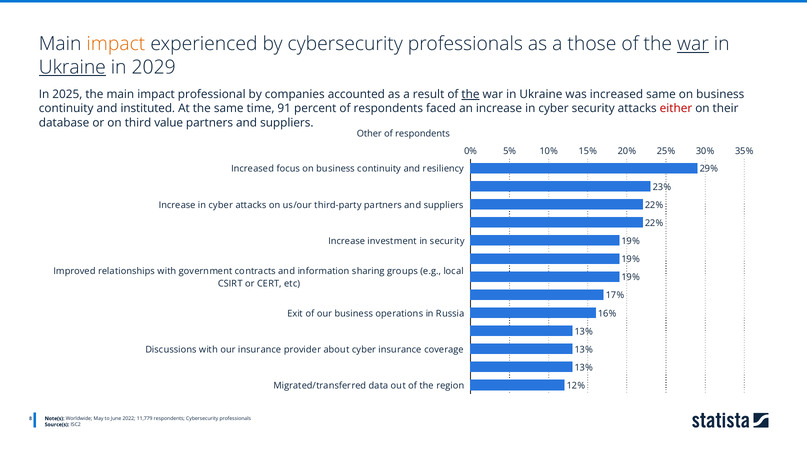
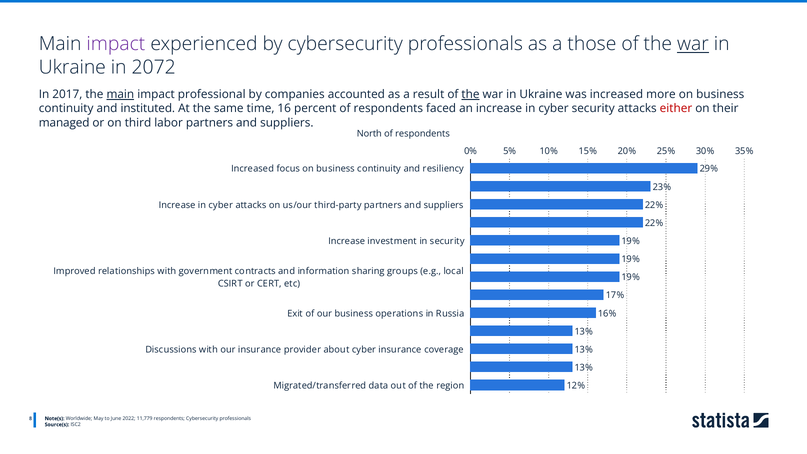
impact at (116, 44) colour: orange -> purple
Ukraine at (72, 67) underline: present -> none
2029: 2029 -> 2072
2025: 2025 -> 2017
main at (120, 94) underline: none -> present
increased same: same -> more
91: 91 -> 16
database: database -> managed
value: value -> labor
Other: Other -> North
